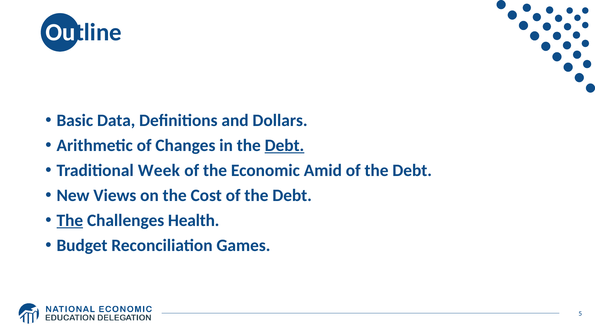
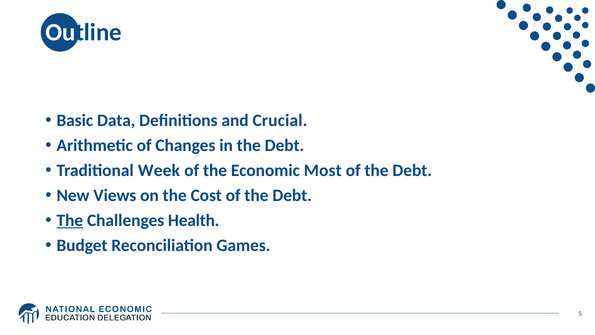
Dollars: Dollars -> Crucial
Debt at (284, 145) underline: present -> none
Amid: Amid -> Most
